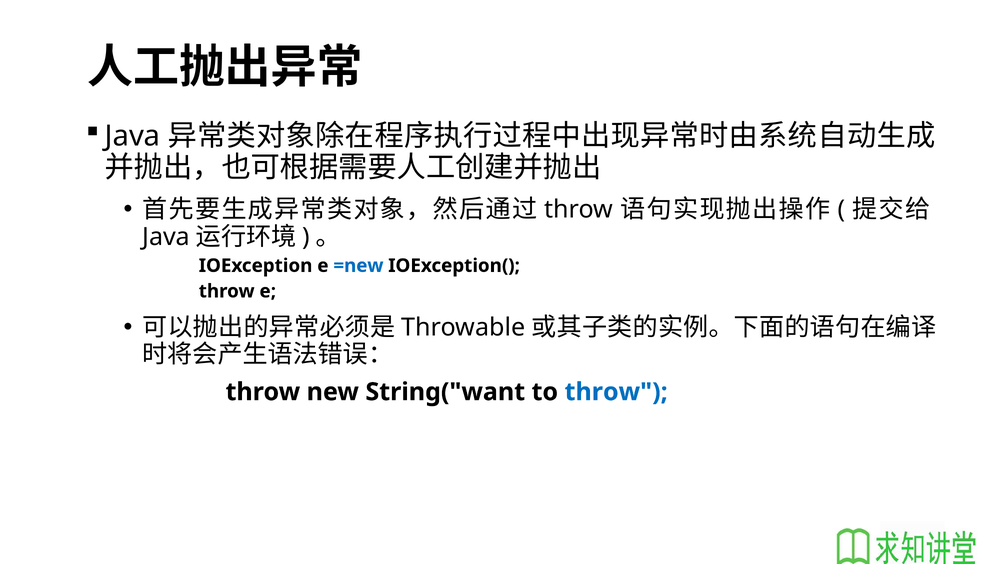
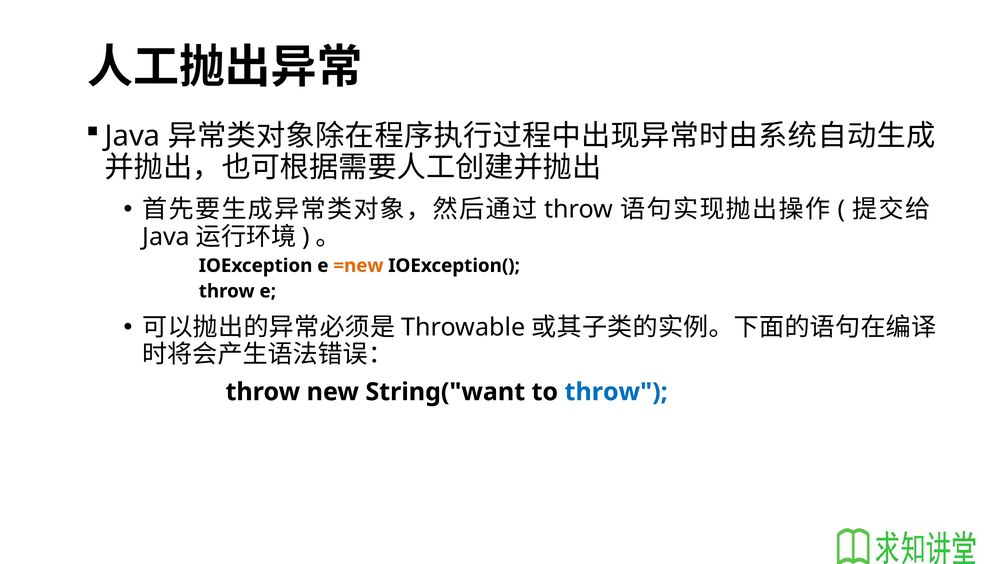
=new colour: blue -> orange
